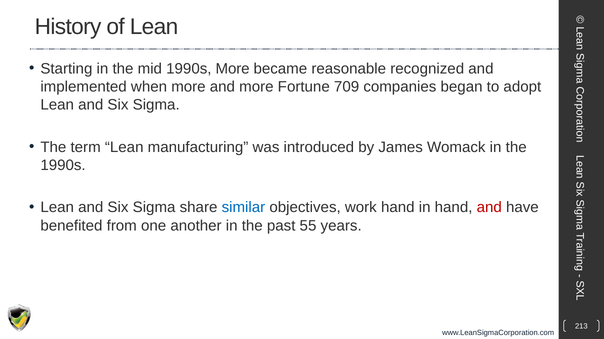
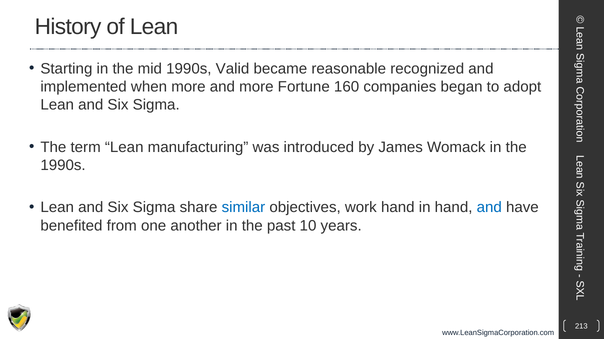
1990s More: More -> Valid
709: 709 -> 160
and at (489, 208) colour: red -> blue
55: 55 -> 10
